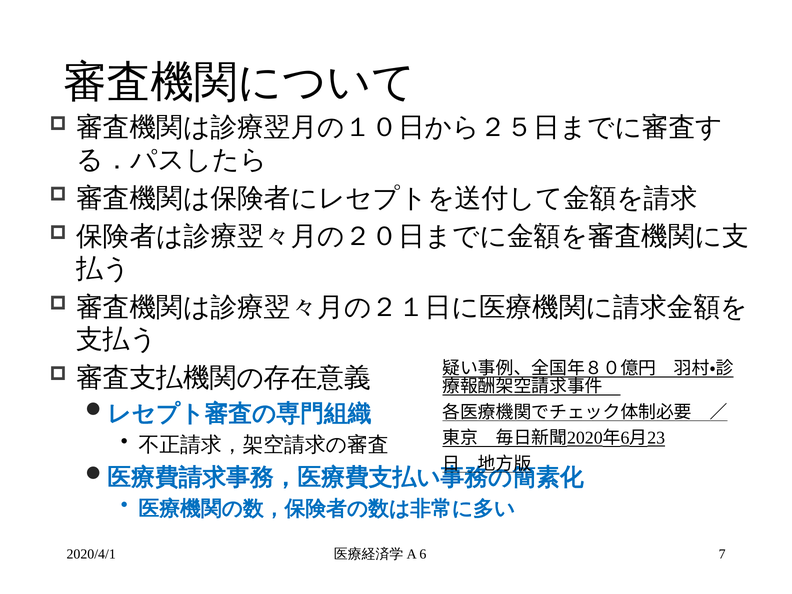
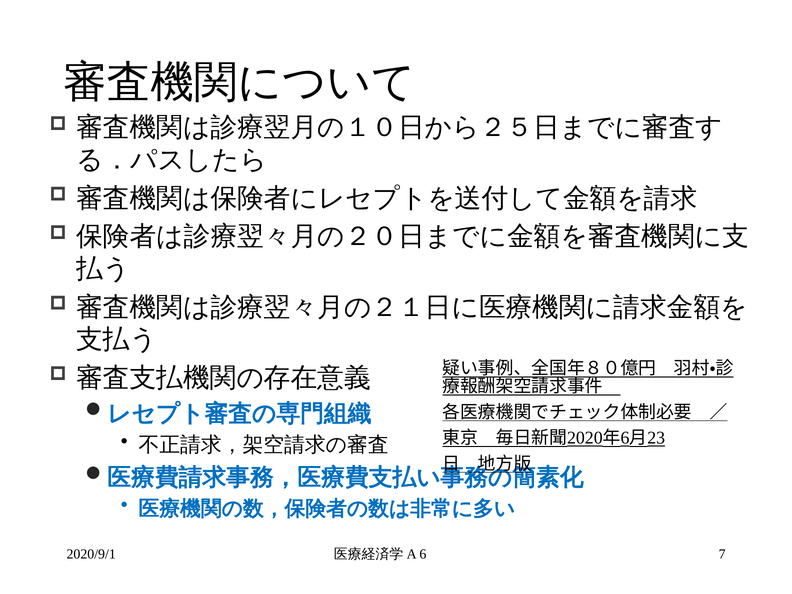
2020/4/1: 2020/4/1 -> 2020/9/1
